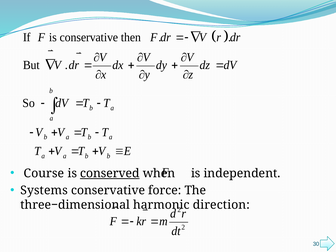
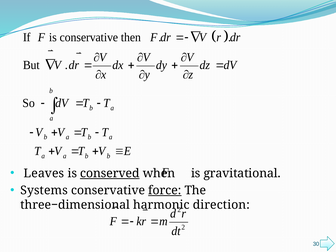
Course: Course -> Leaves
independent: independent -> gravitational
force underline: none -> present
